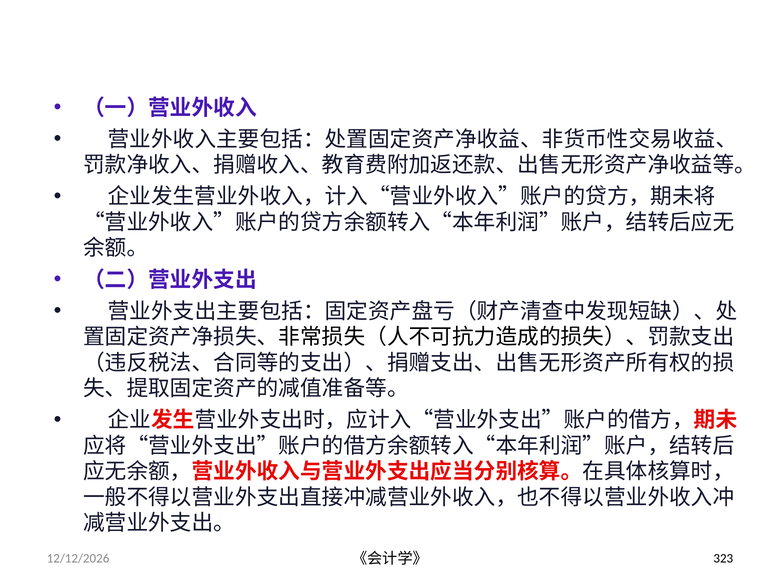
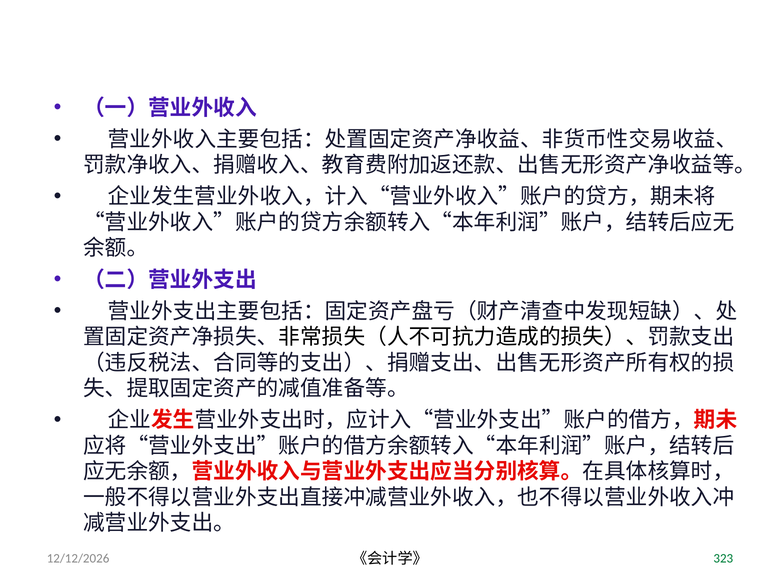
323 colour: black -> green
